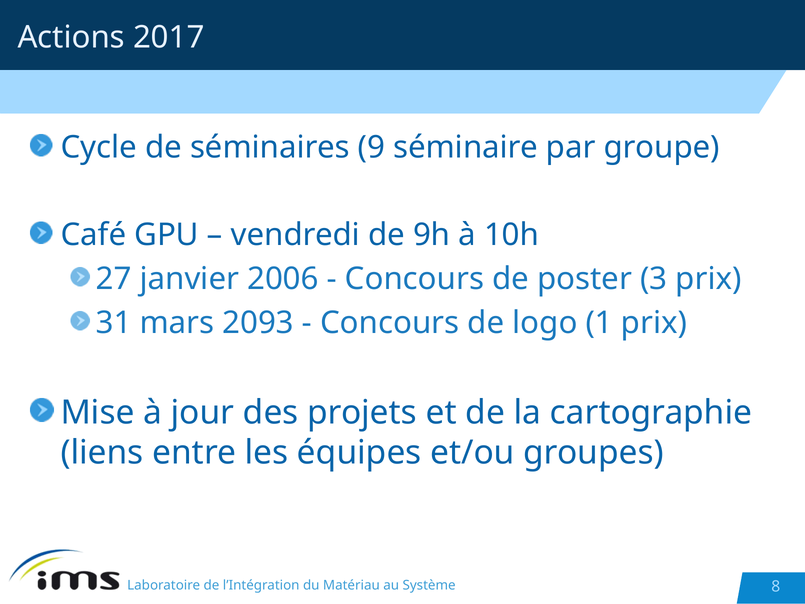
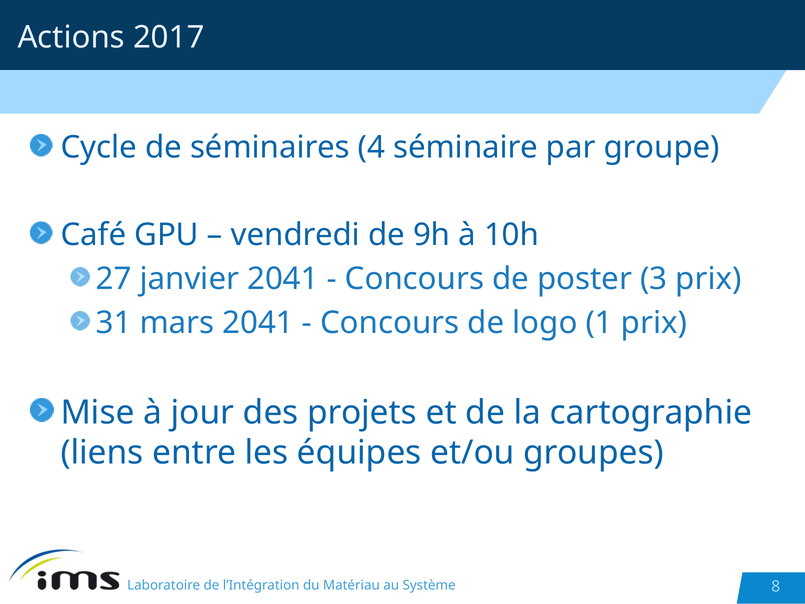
9: 9 -> 4
janvier 2006: 2006 -> 2041
mars 2093: 2093 -> 2041
